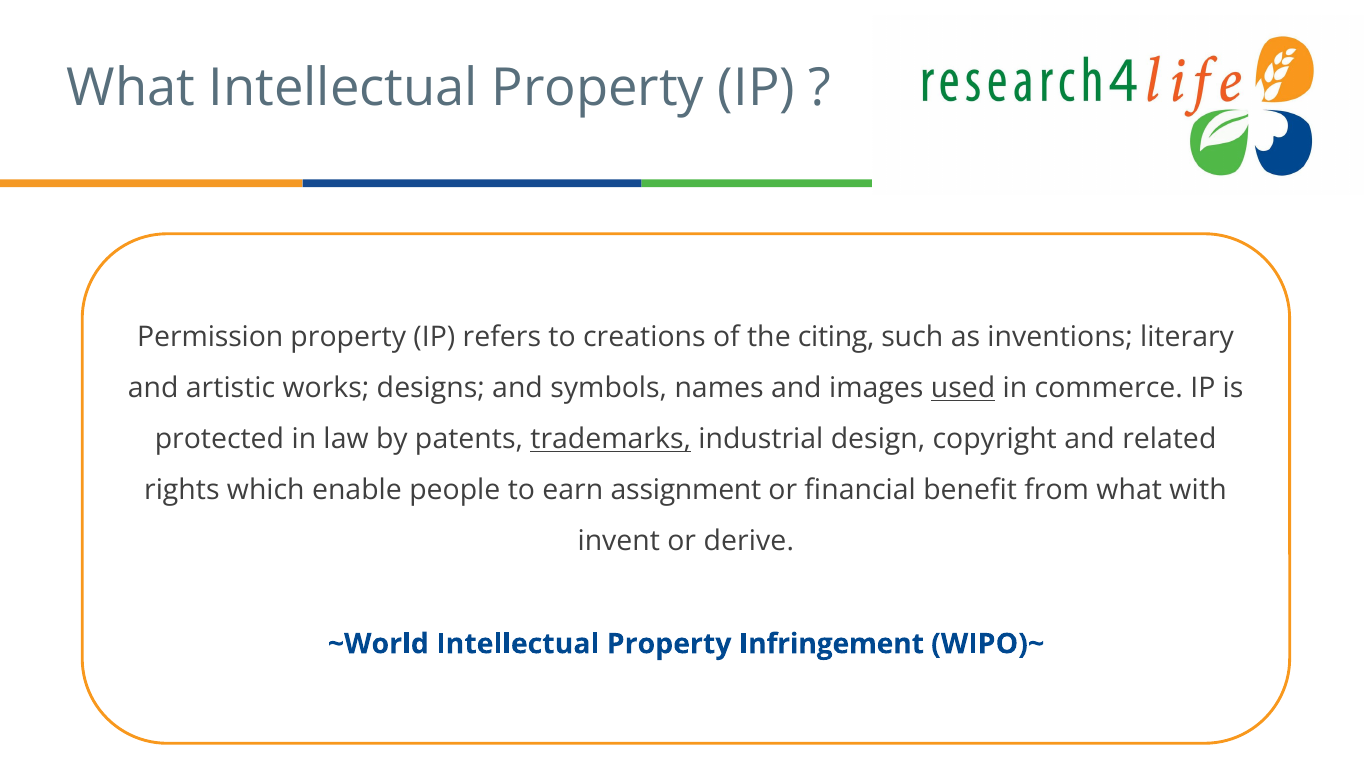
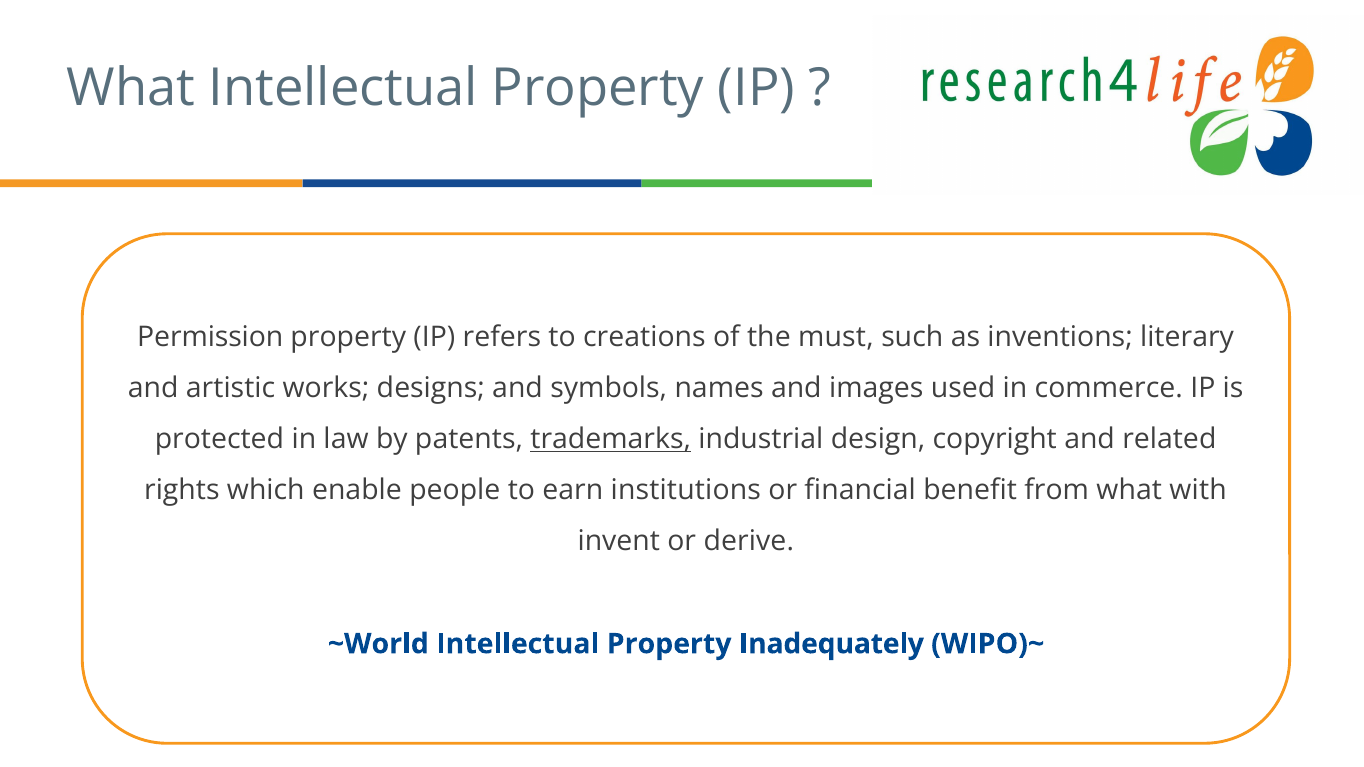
citing: citing -> must
used underline: present -> none
assignment: assignment -> institutions
Infringement: Infringement -> Inadequately
